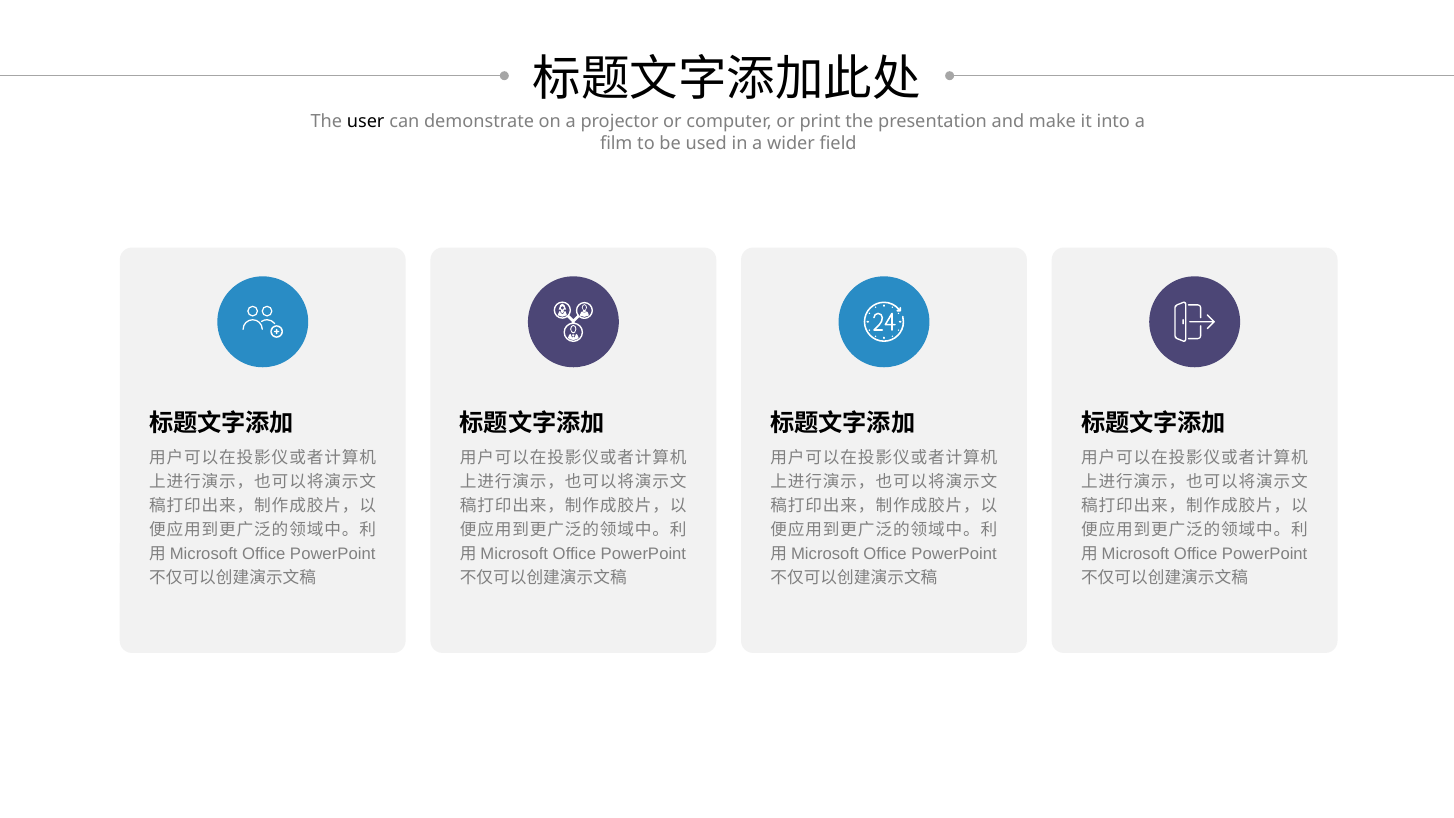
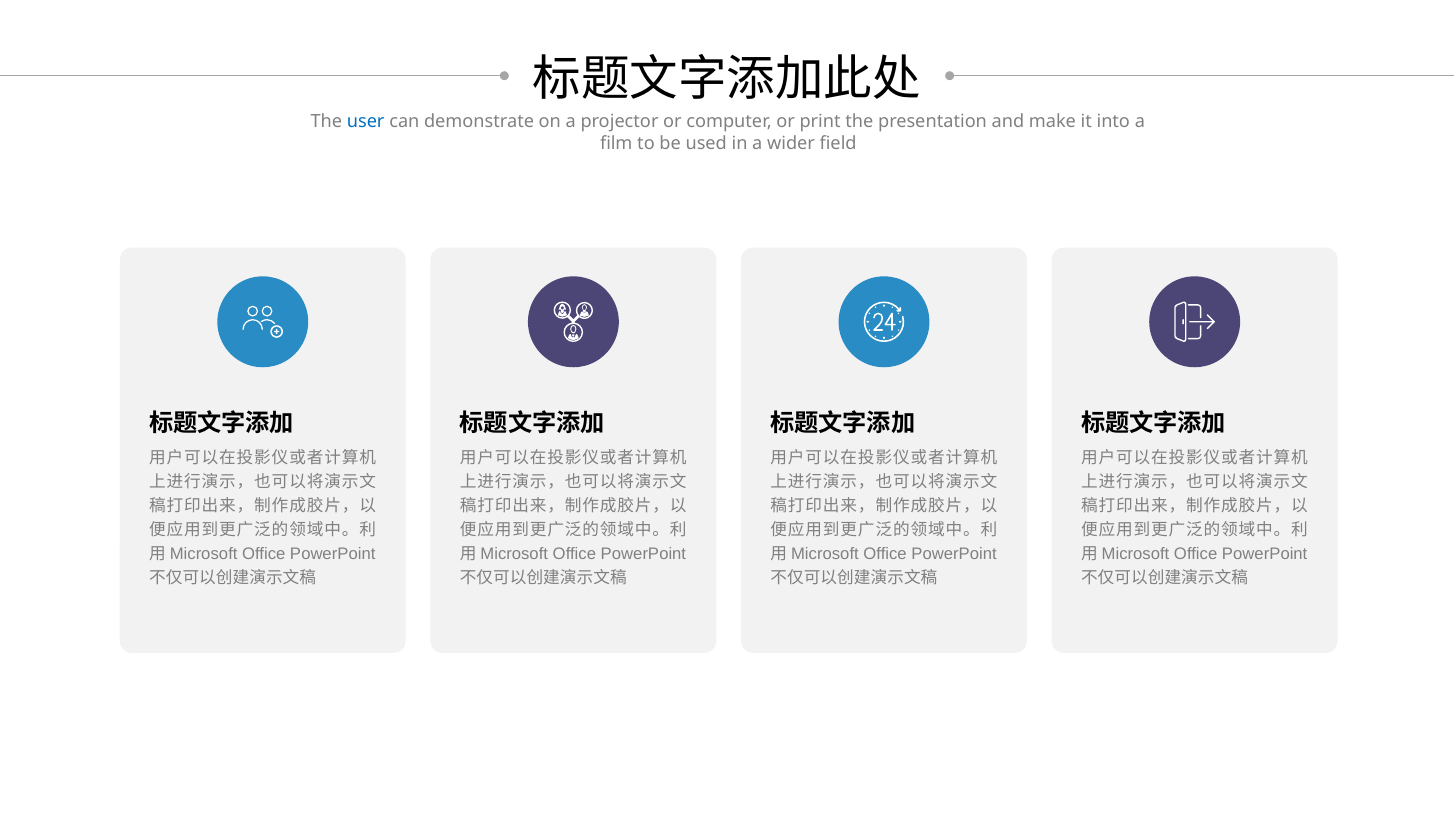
user colour: black -> blue
